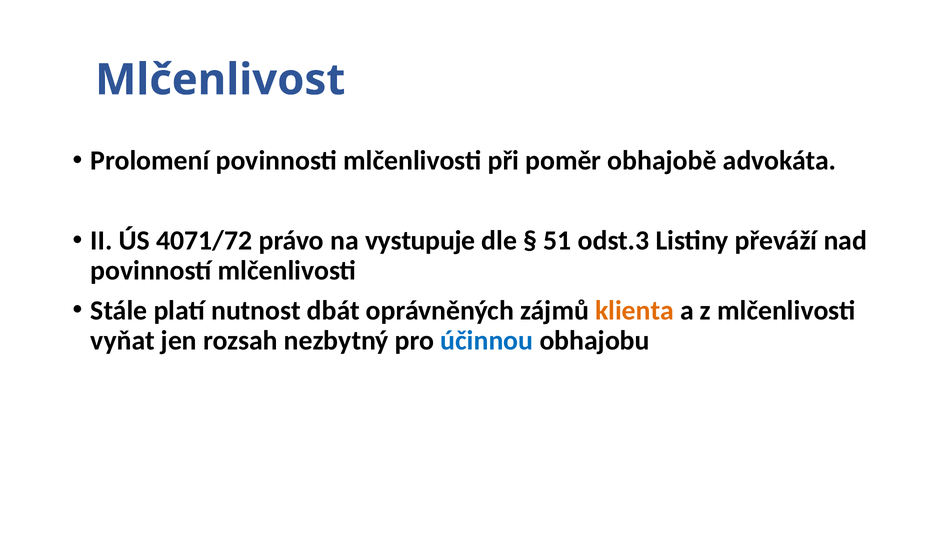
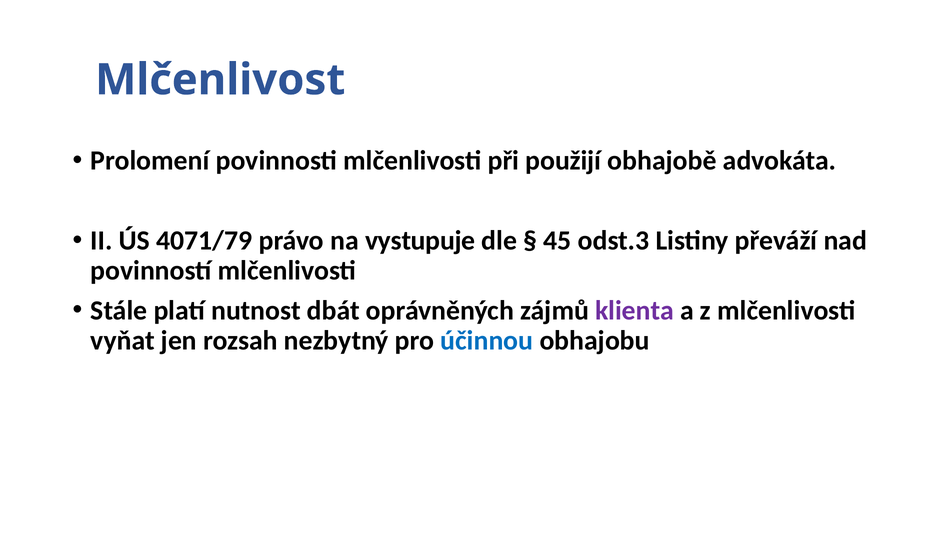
poměr: poměr -> použijí
4071/72: 4071/72 -> 4071/79
51: 51 -> 45
klienta colour: orange -> purple
